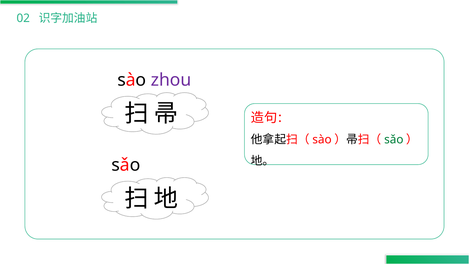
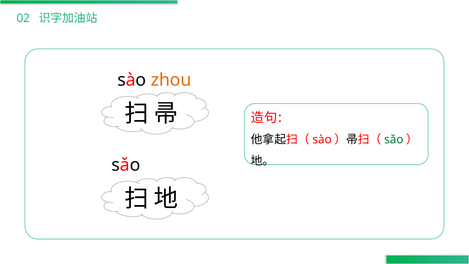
zhou colour: purple -> orange
